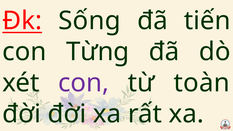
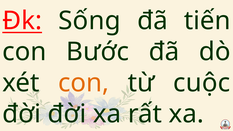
Từng: Từng -> Bước
con at (84, 83) colour: purple -> orange
toàn: toàn -> cuộc
